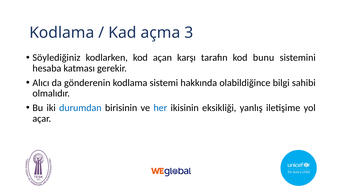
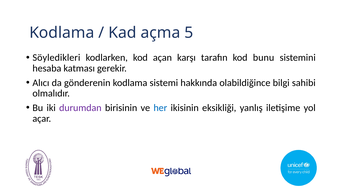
3: 3 -> 5
Söylediğiniz: Söylediğiniz -> Söyledikleri
durumdan colour: blue -> purple
